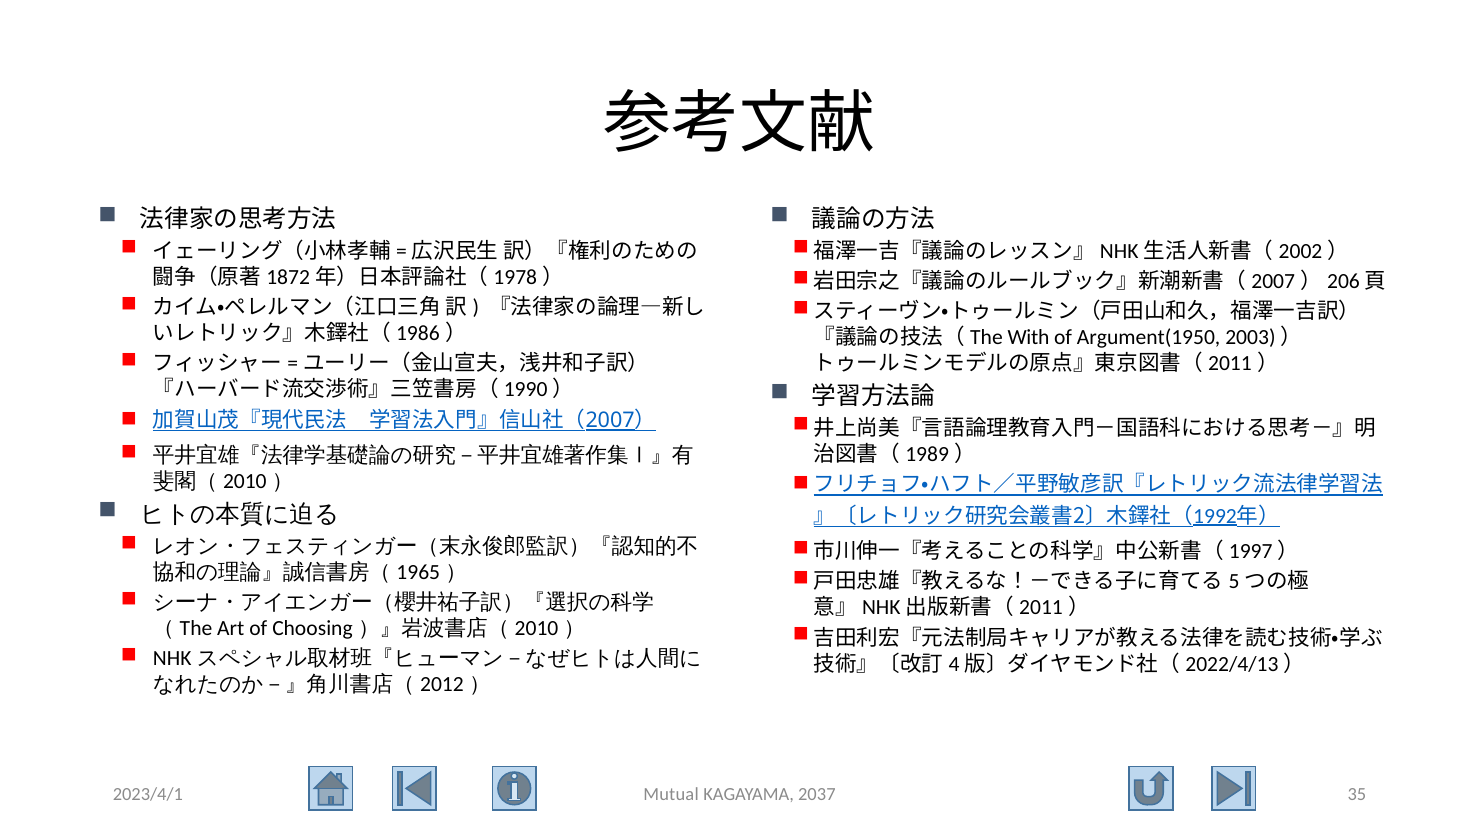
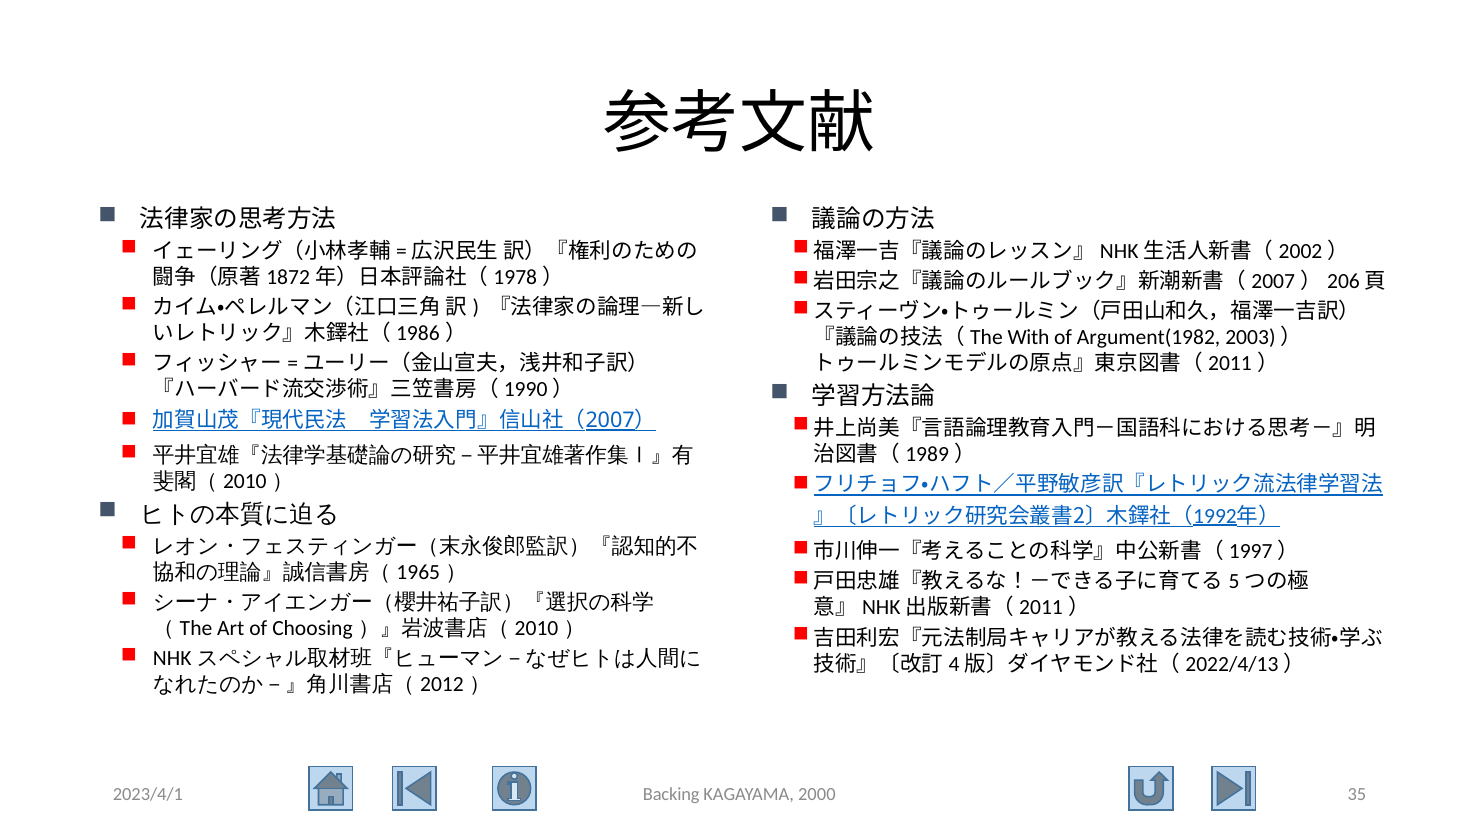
Argument(1950: Argument(1950 -> Argument(1982
Mutual: Mutual -> Backing
2037: 2037 -> 2000
